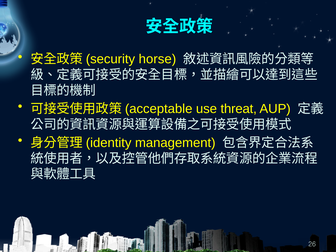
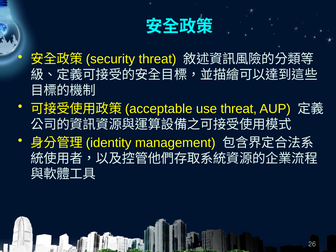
horse at (157, 59): horse -> threat
